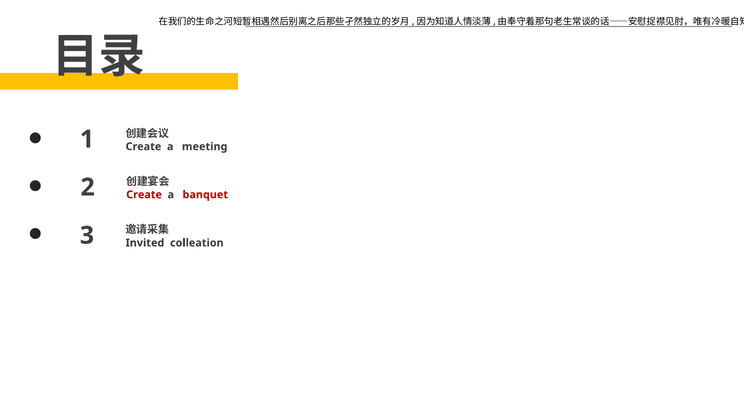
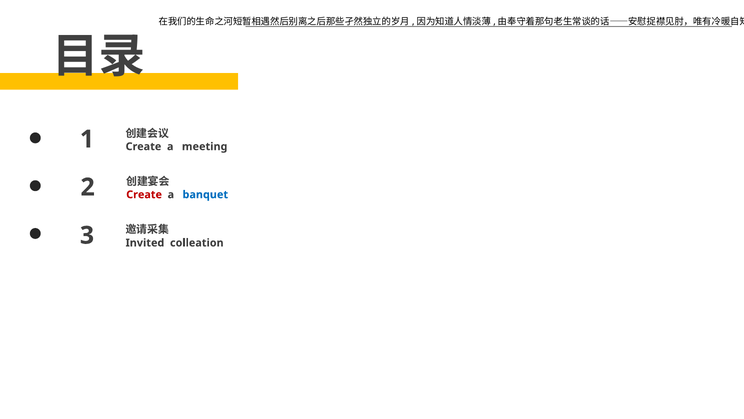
banquet colour: red -> blue
